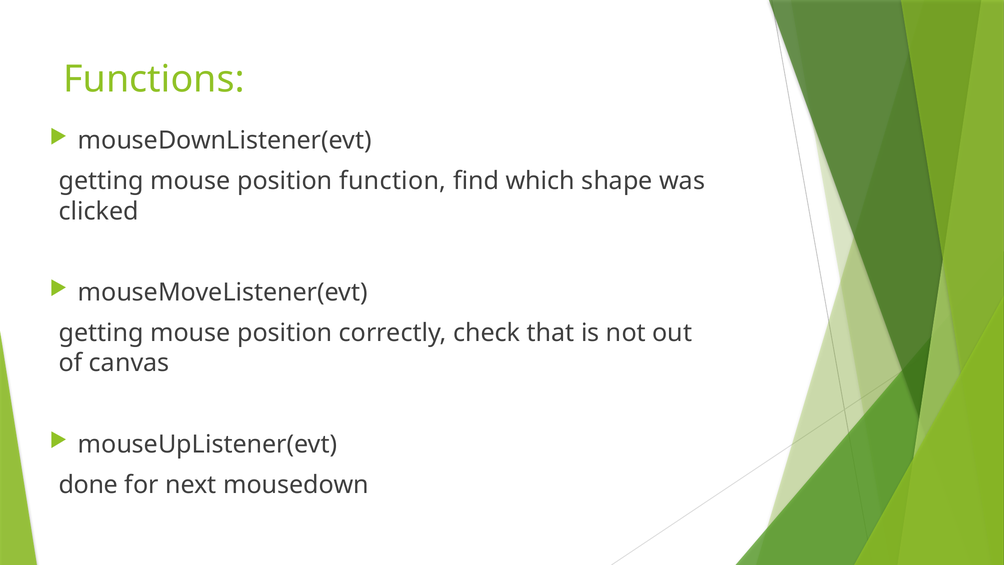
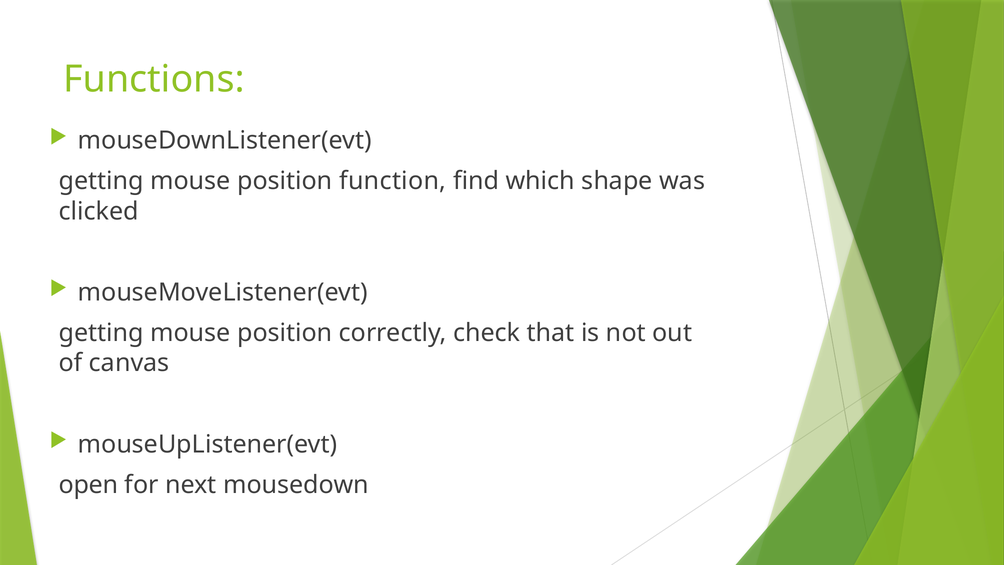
done: done -> open
